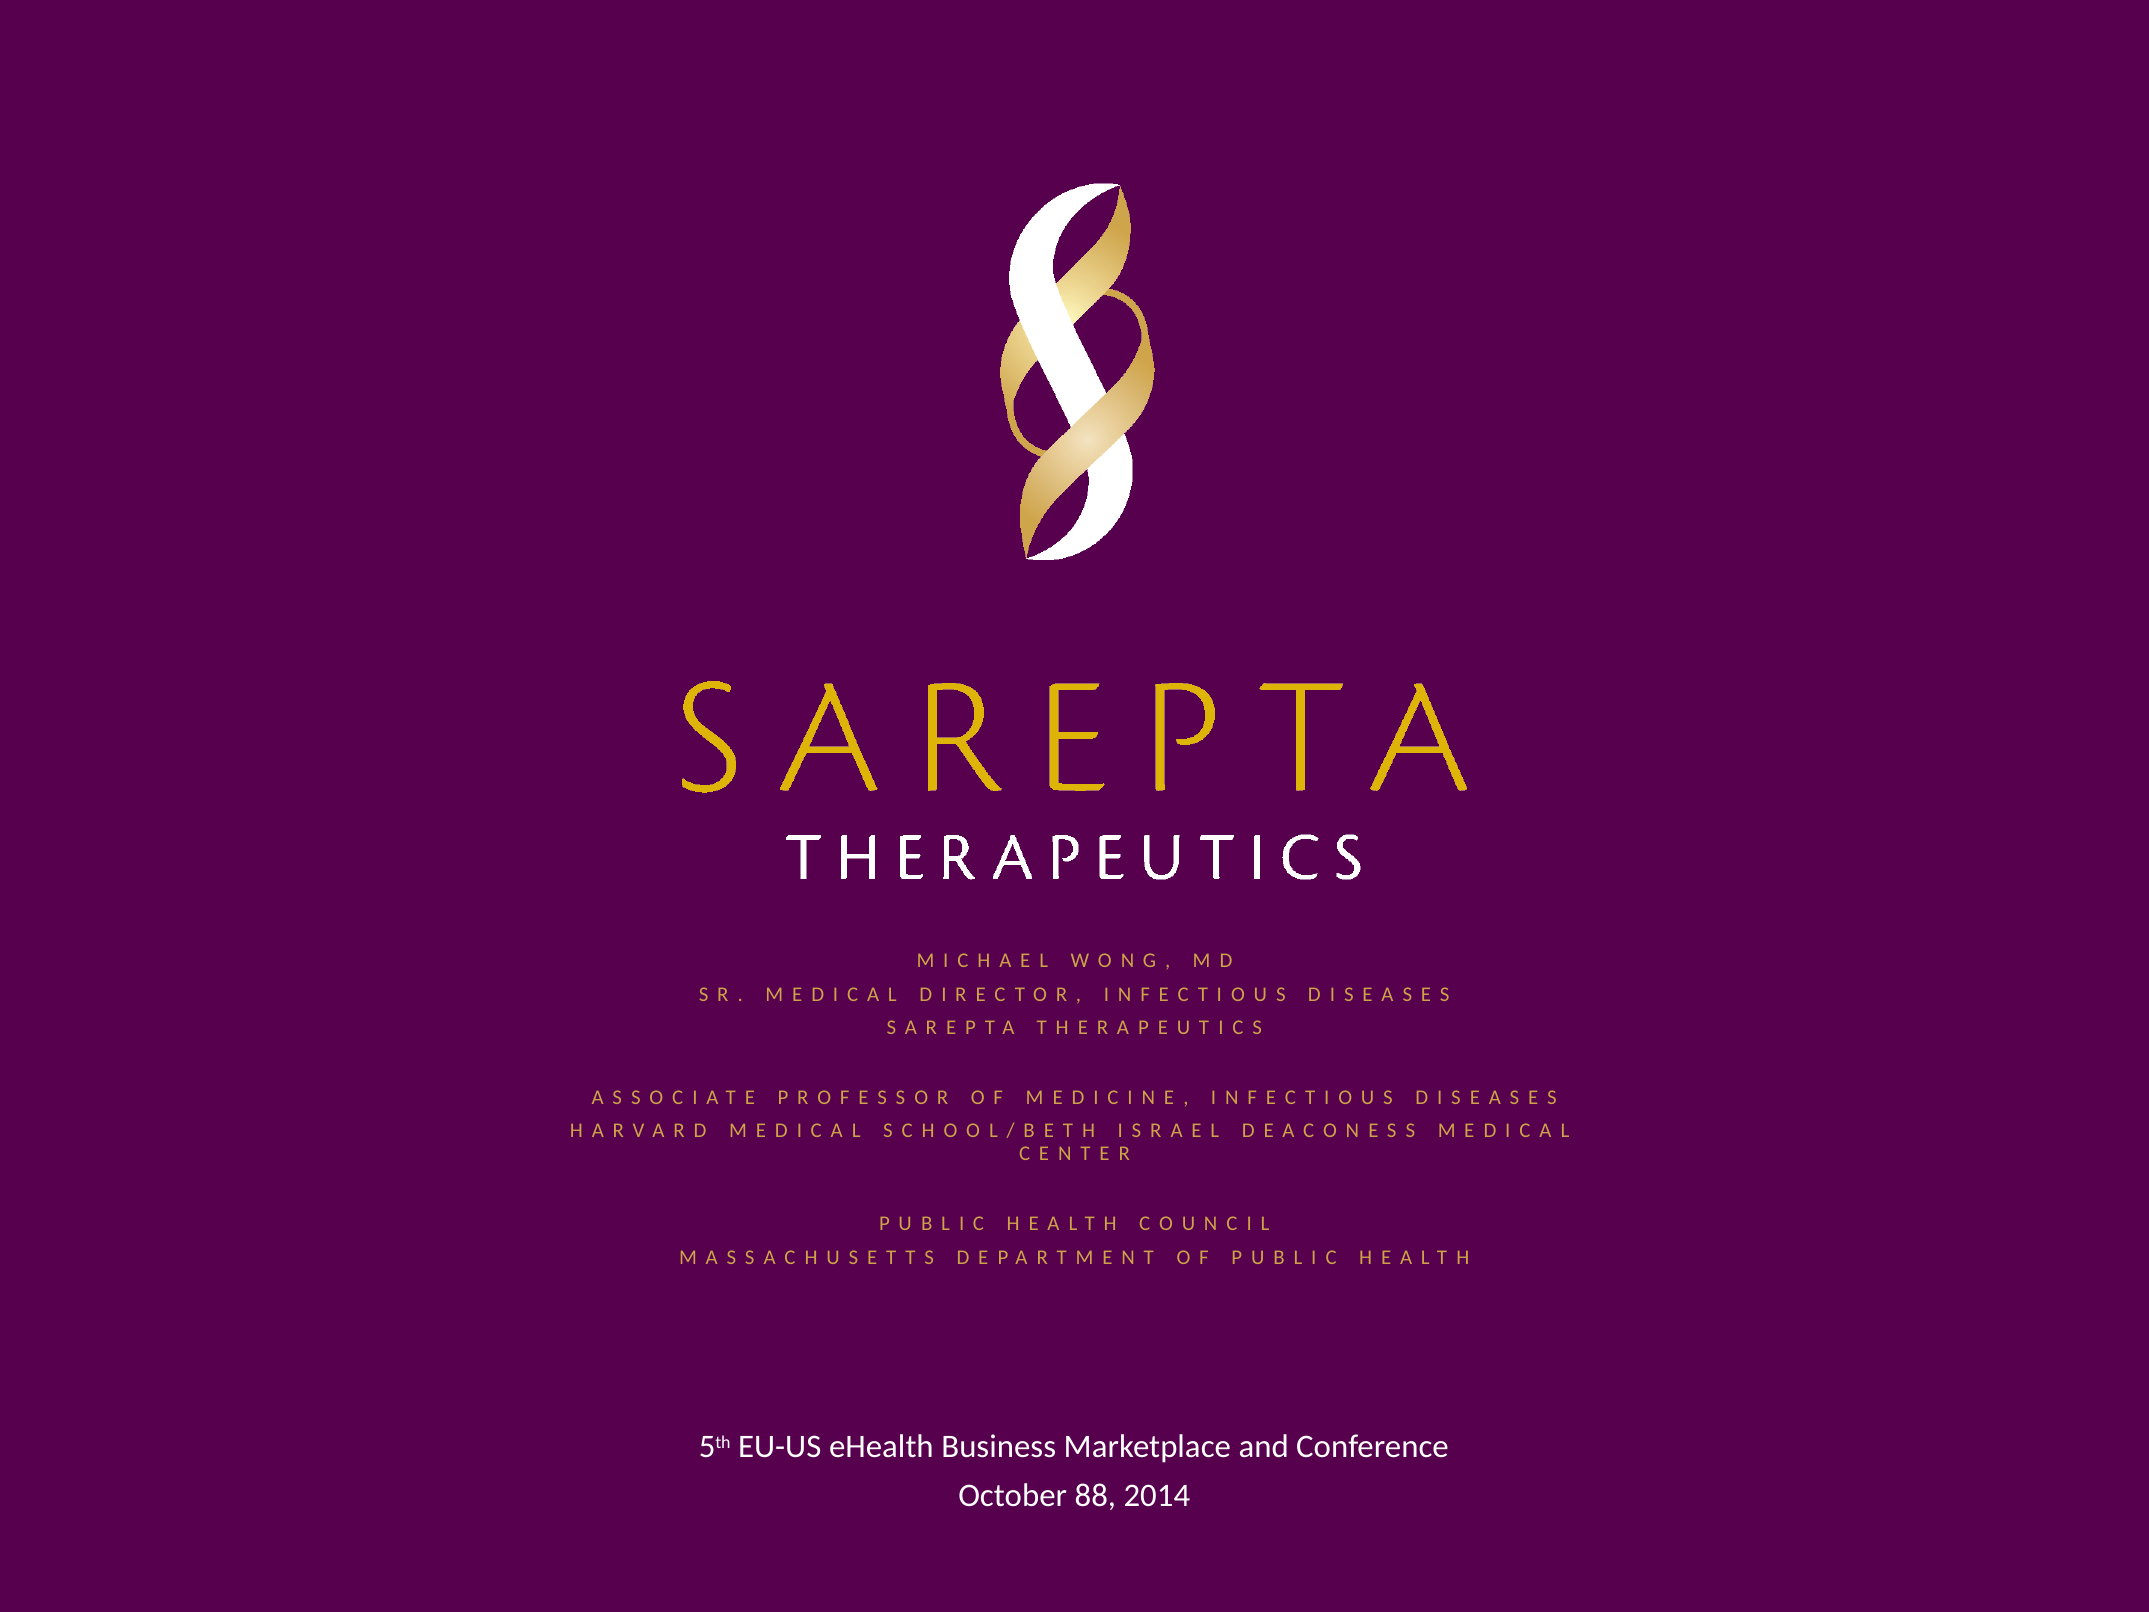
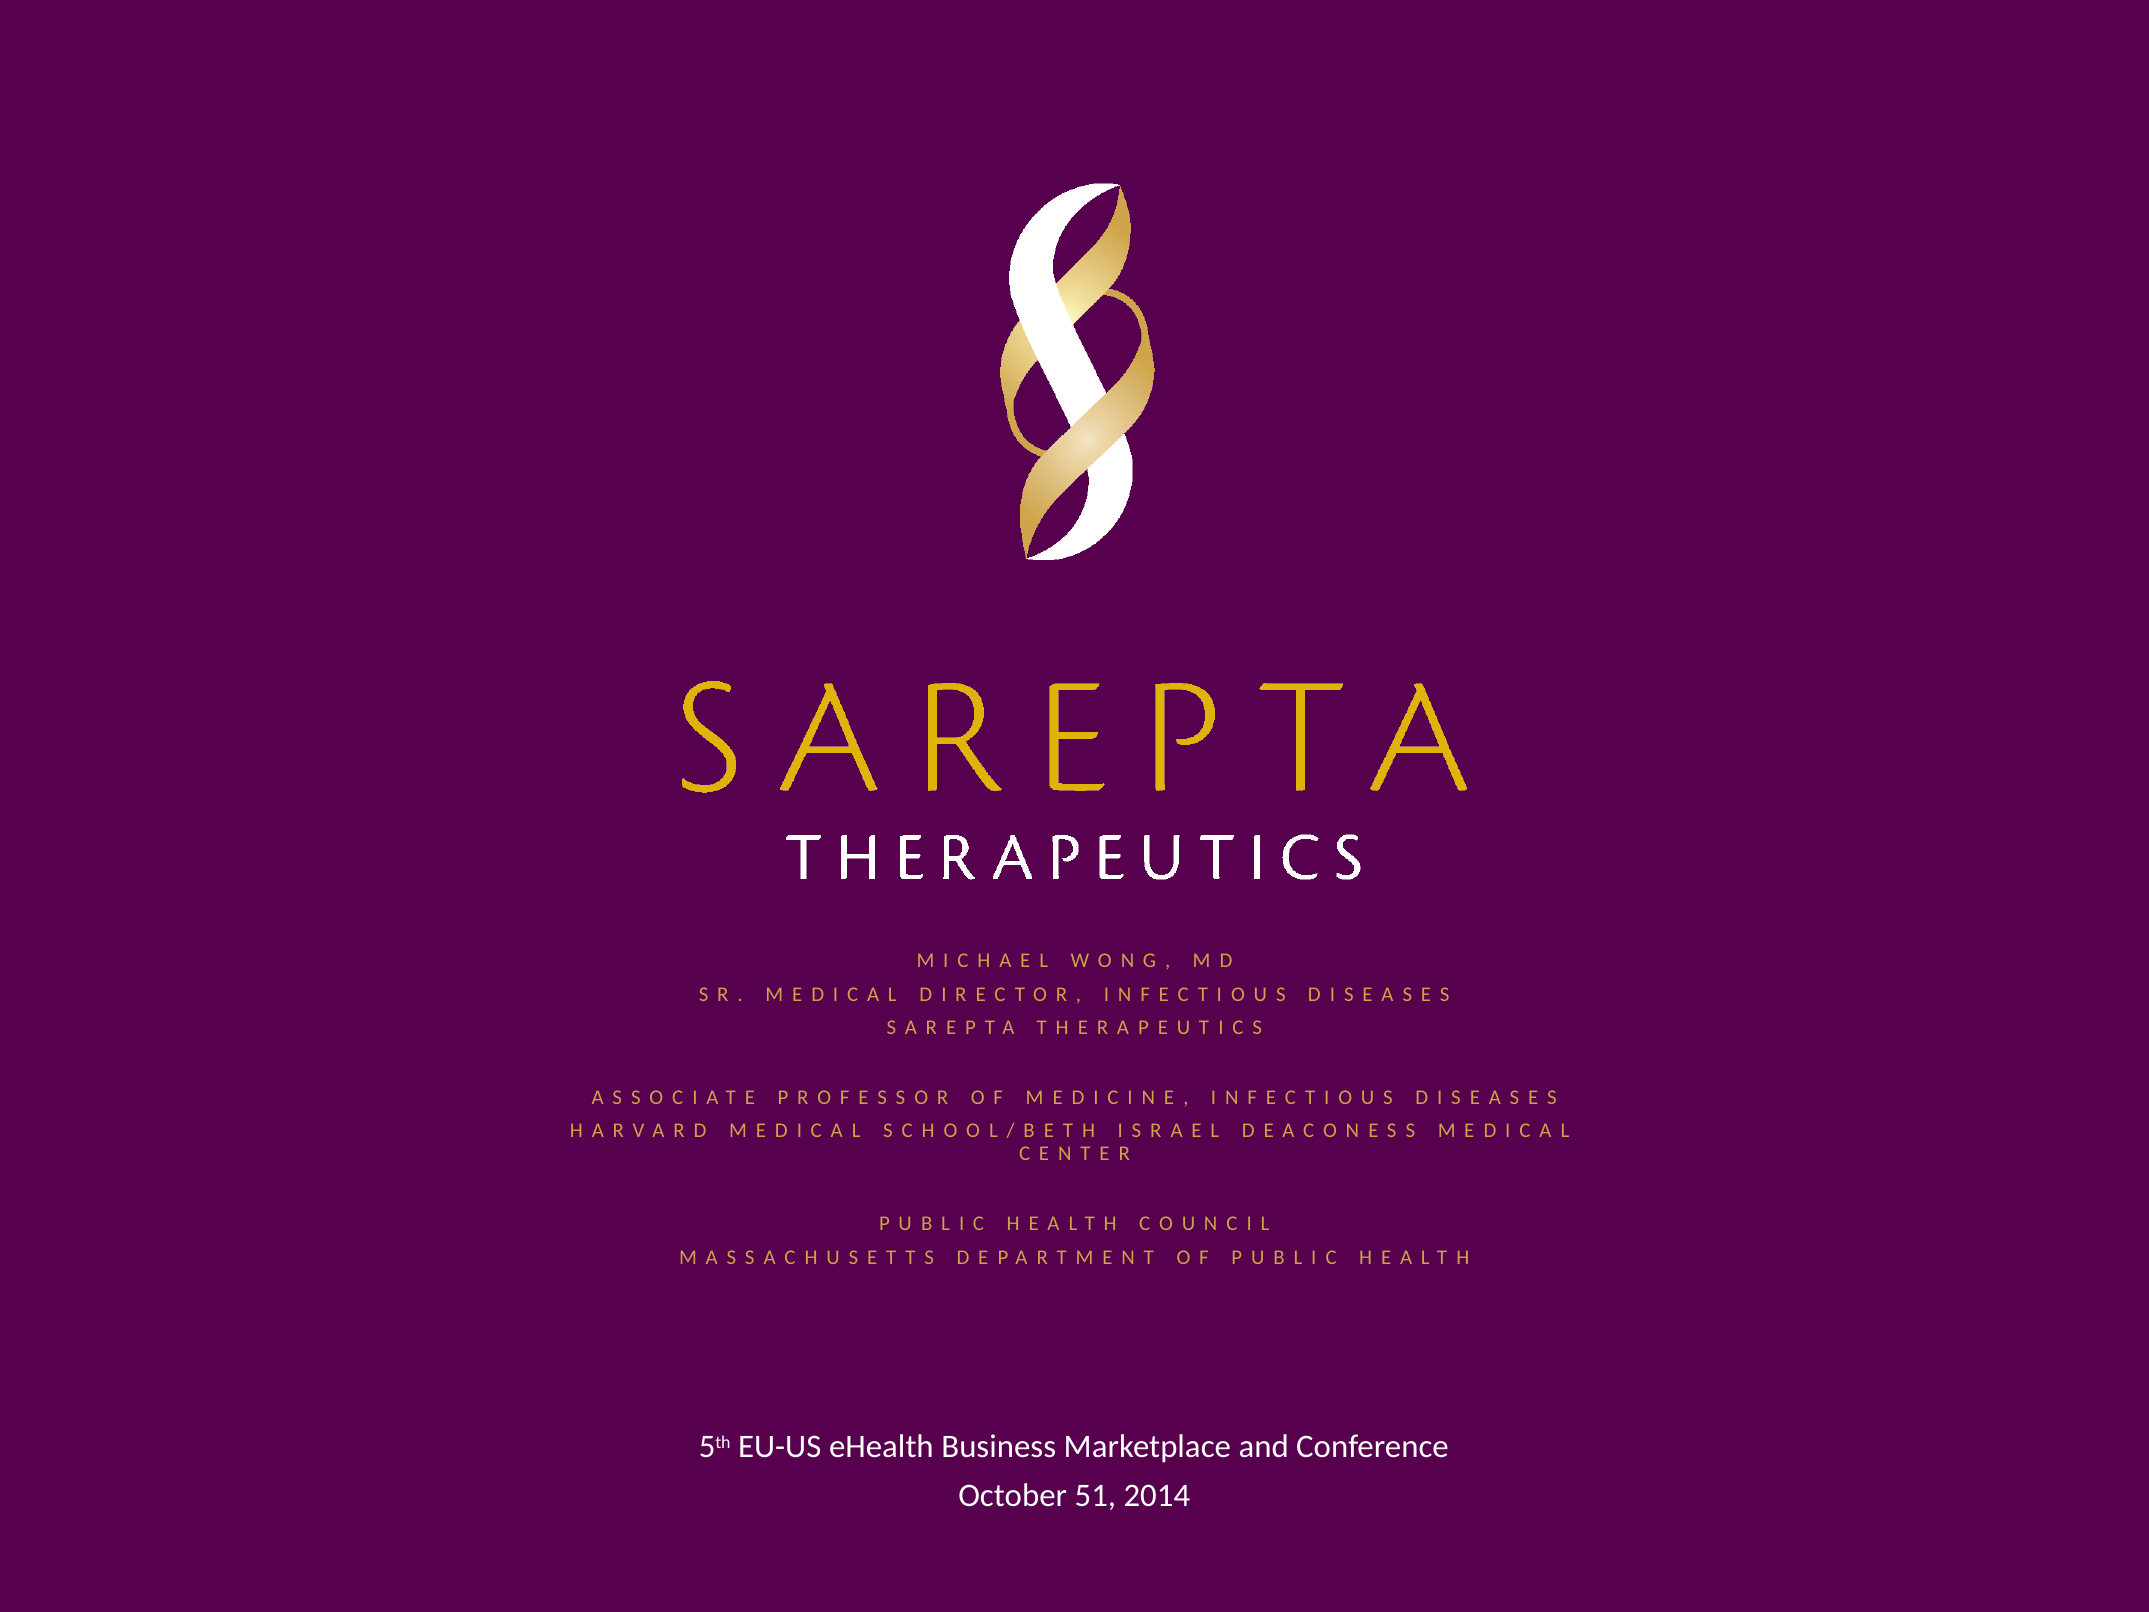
88: 88 -> 51
